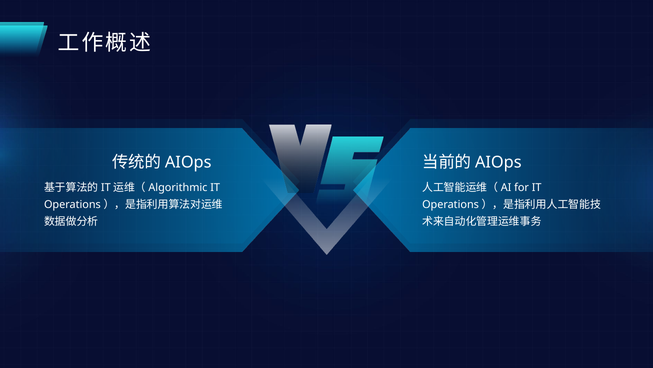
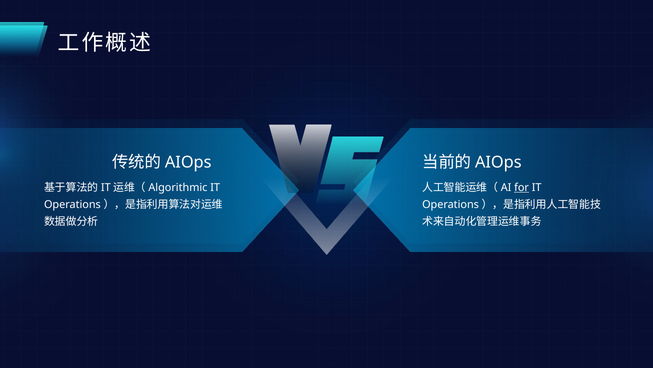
for underline: none -> present
